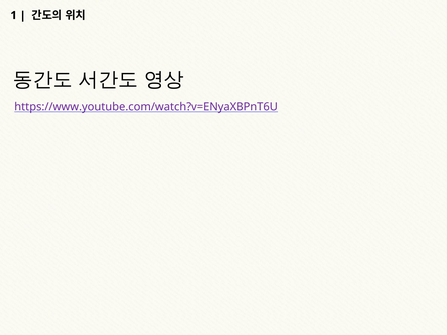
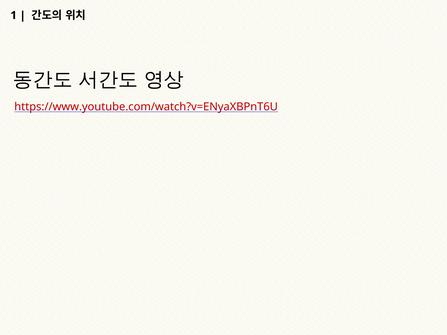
https://www.youtube.com/watch?v=ENyaXBPnT6U colour: purple -> red
